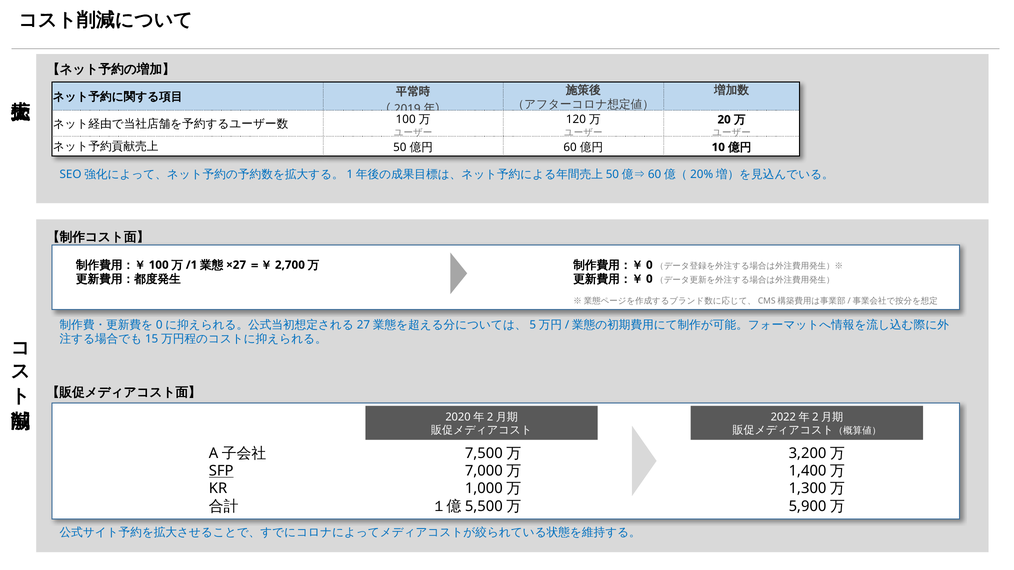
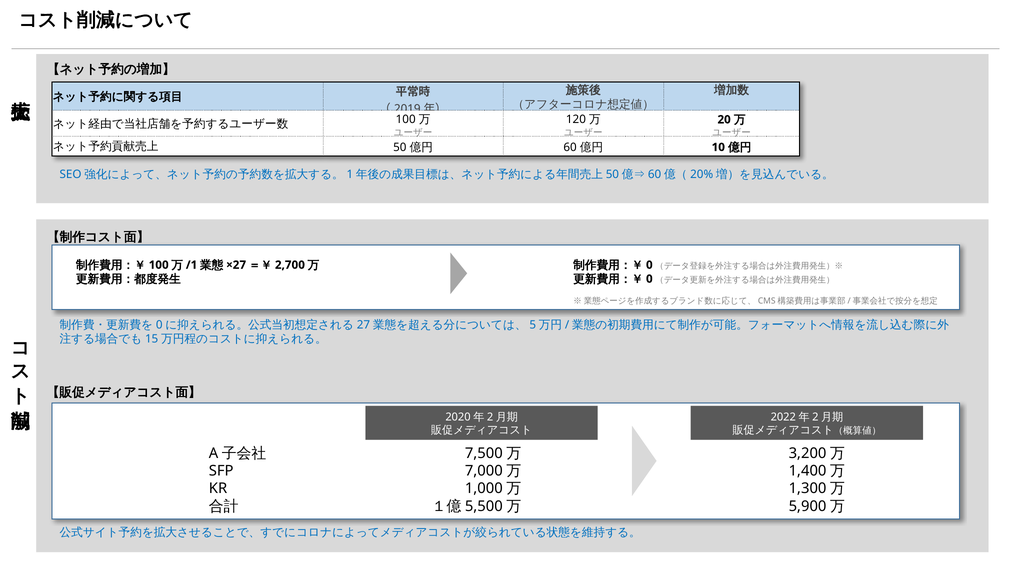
SFP underline: present -> none
